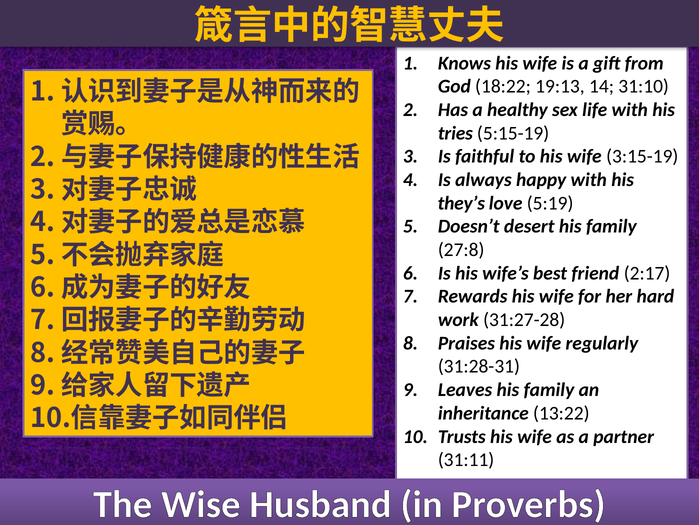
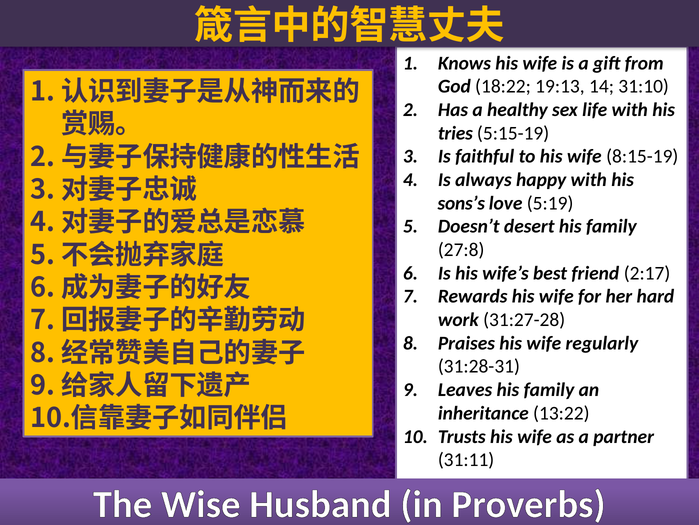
3:15-19: 3:15-19 -> 8:15-19
they’s: they’s -> sons’s
